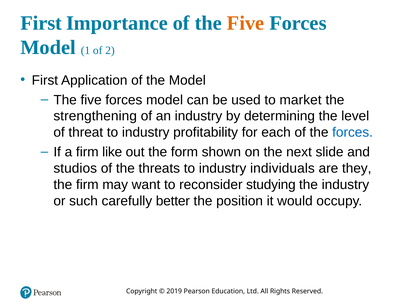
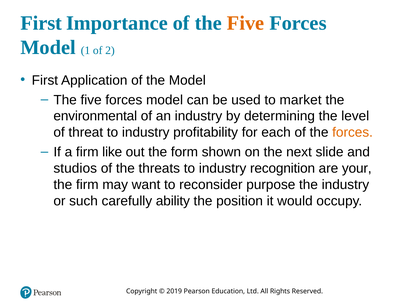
strengthening: strengthening -> environmental
forces at (353, 133) colour: blue -> orange
individuals: individuals -> recognition
they: they -> your
studying: studying -> purpose
better: better -> ability
